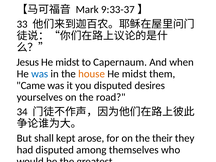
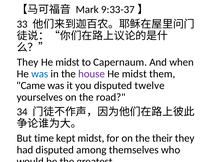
Jesus at (28, 62): Jesus -> They
house colour: orange -> purple
desires: desires -> twelve
shall: shall -> time
kept arose: arose -> midst
